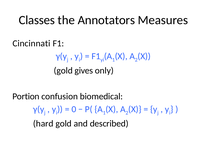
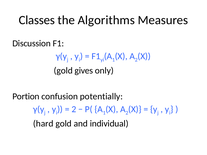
Annotators: Annotators -> Algorithms
Cincinnati: Cincinnati -> Discussion
biomedical: biomedical -> potentially
0 at (74, 109): 0 -> 2
described: described -> individual
